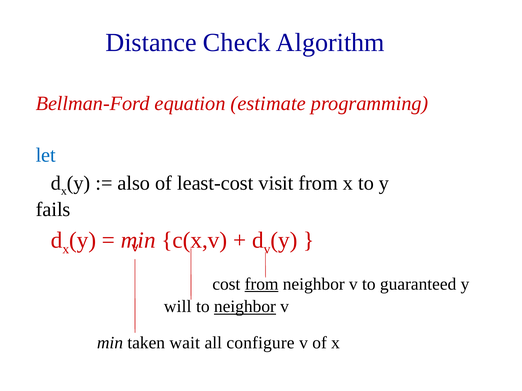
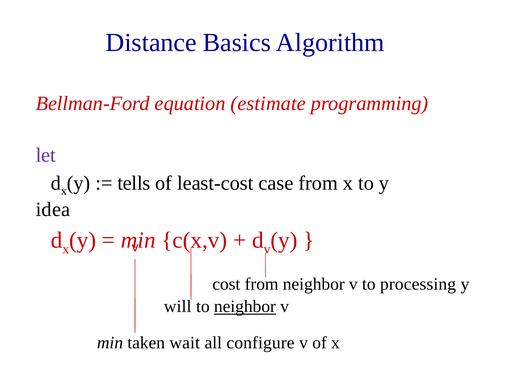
Check: Check -> Basics
let colour: blue -> purple
also: also -> tells
visit: visit -> case
fails: fails -> idea
from at (262, 284) underline: present -> none
guaranteed: guaranteed -> processing
